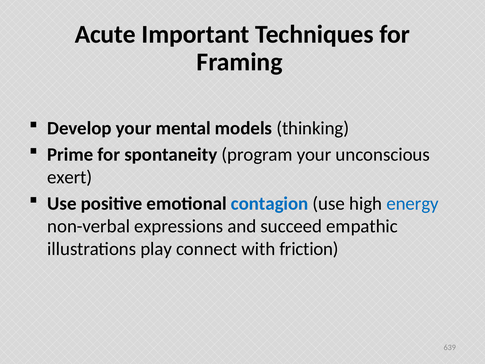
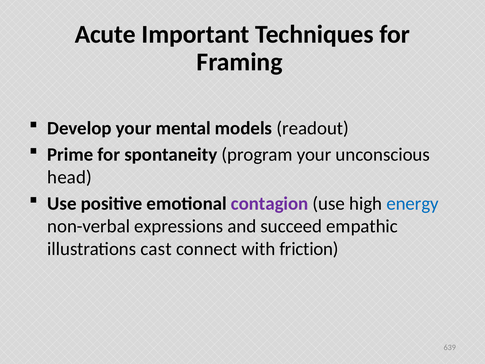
thinking: thinking -> readout
exert: exert -> head
contagion colour: blue -> purple
play: play -> cast
